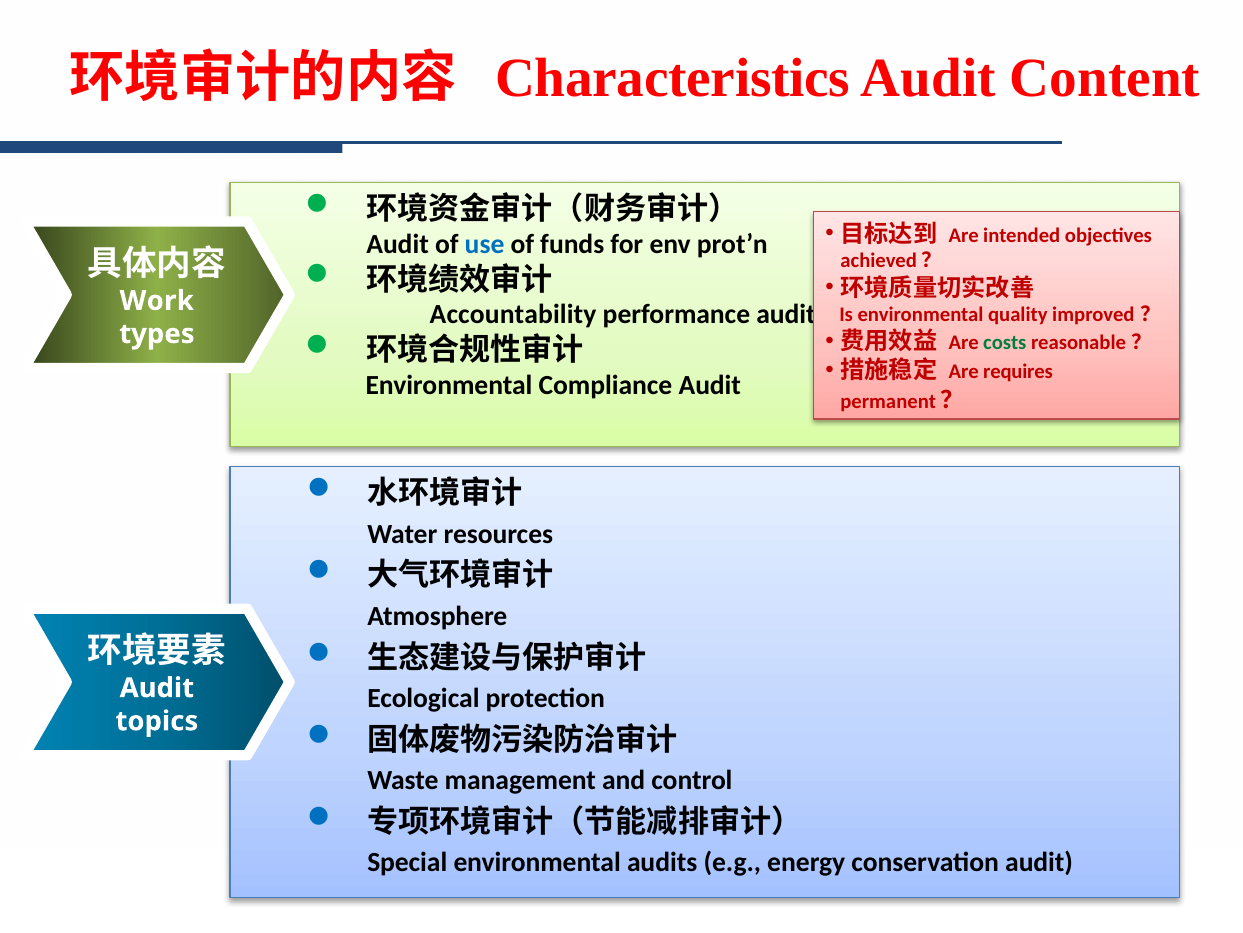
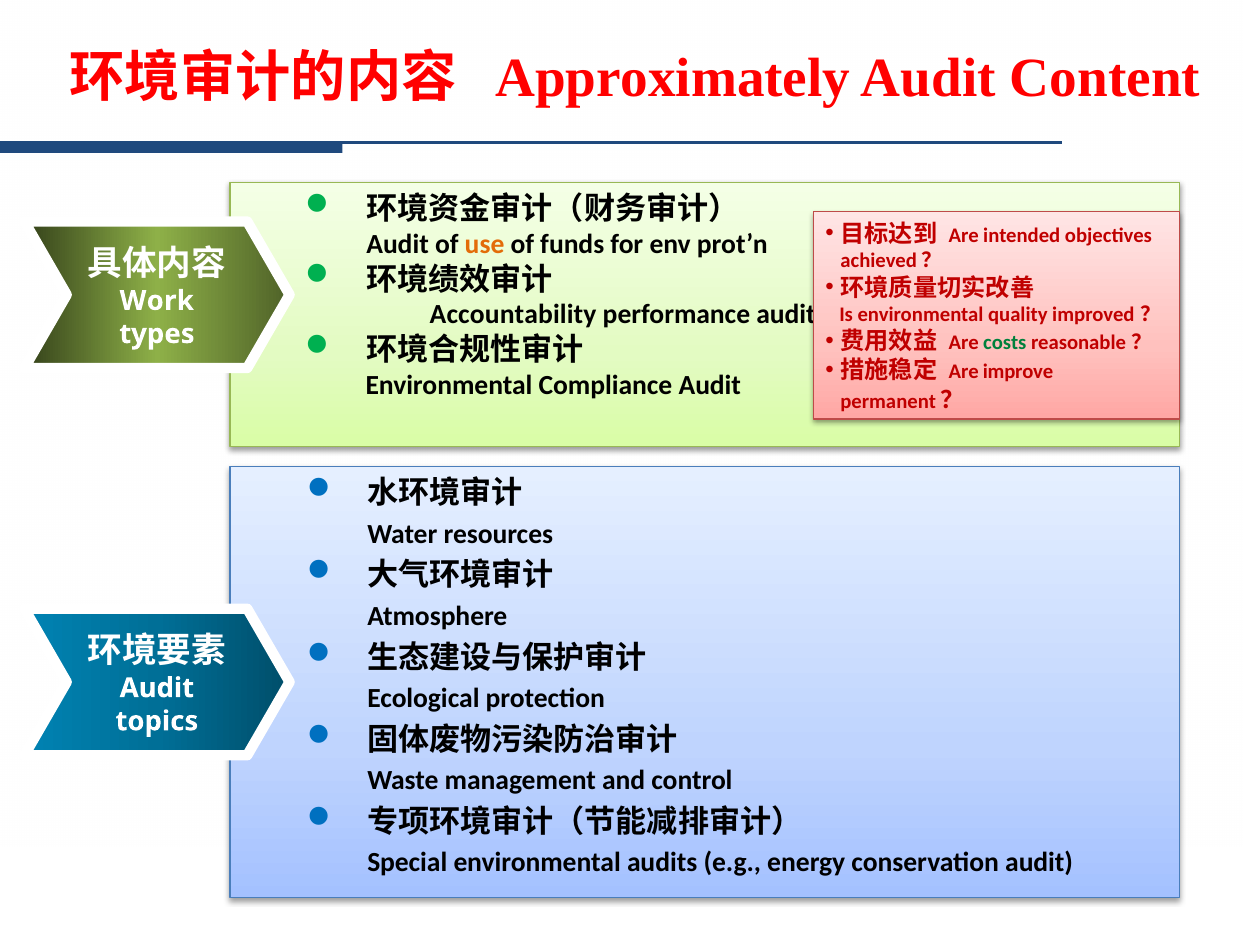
Characteristics: Characteristics -> Approximately
use colour: blue -> orange
requires: requires -> improve
